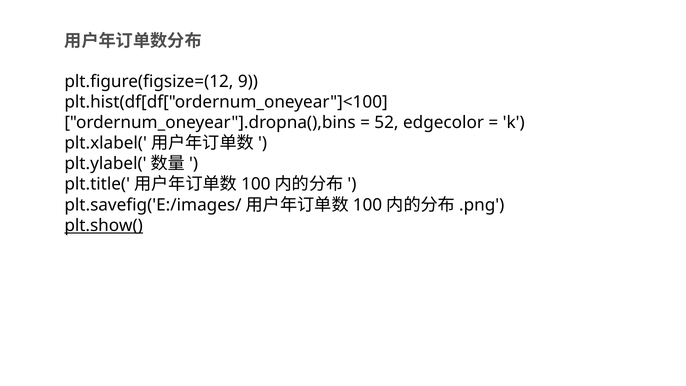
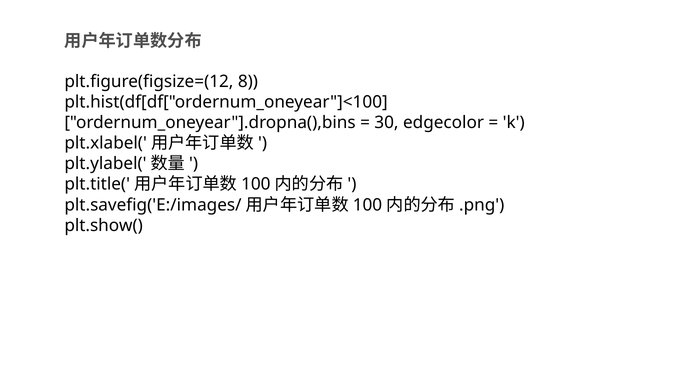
9: 9 -> 8
52: 52 -> 30
plt.show( underline: present -> none
